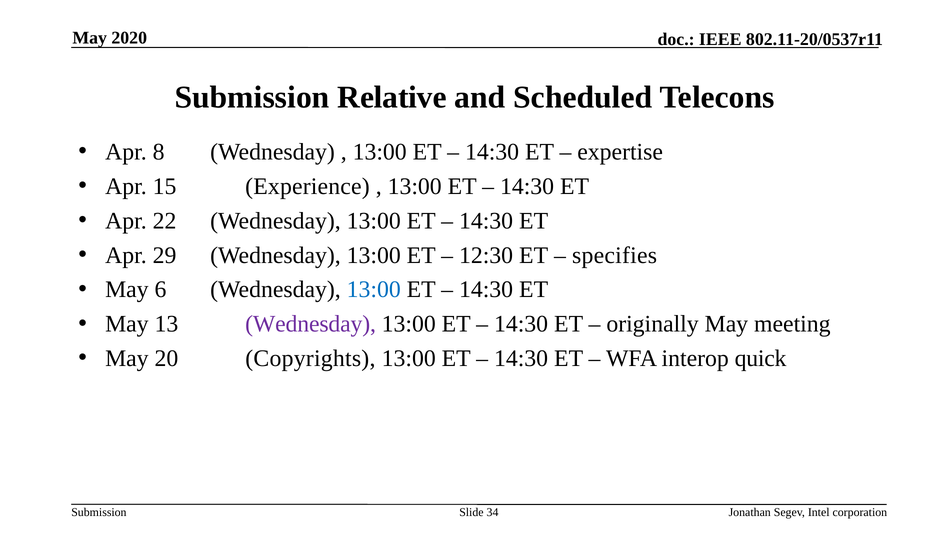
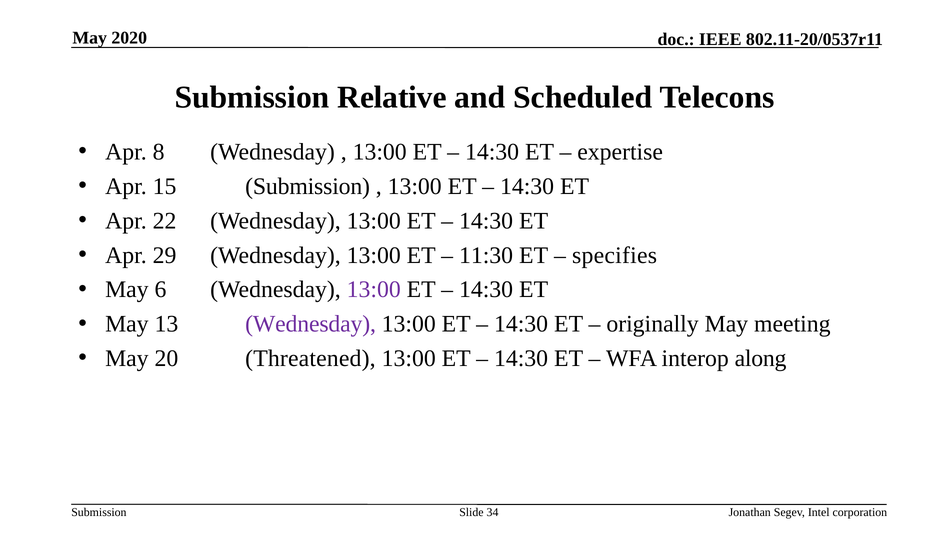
15 Experience: Experience -> Submission
12:30: 12:30 -> 11:30
13:00 at (374, 290) colour: blue -> purple
Copyrights: Copyrights -> Threatened
quick: quick -> along
